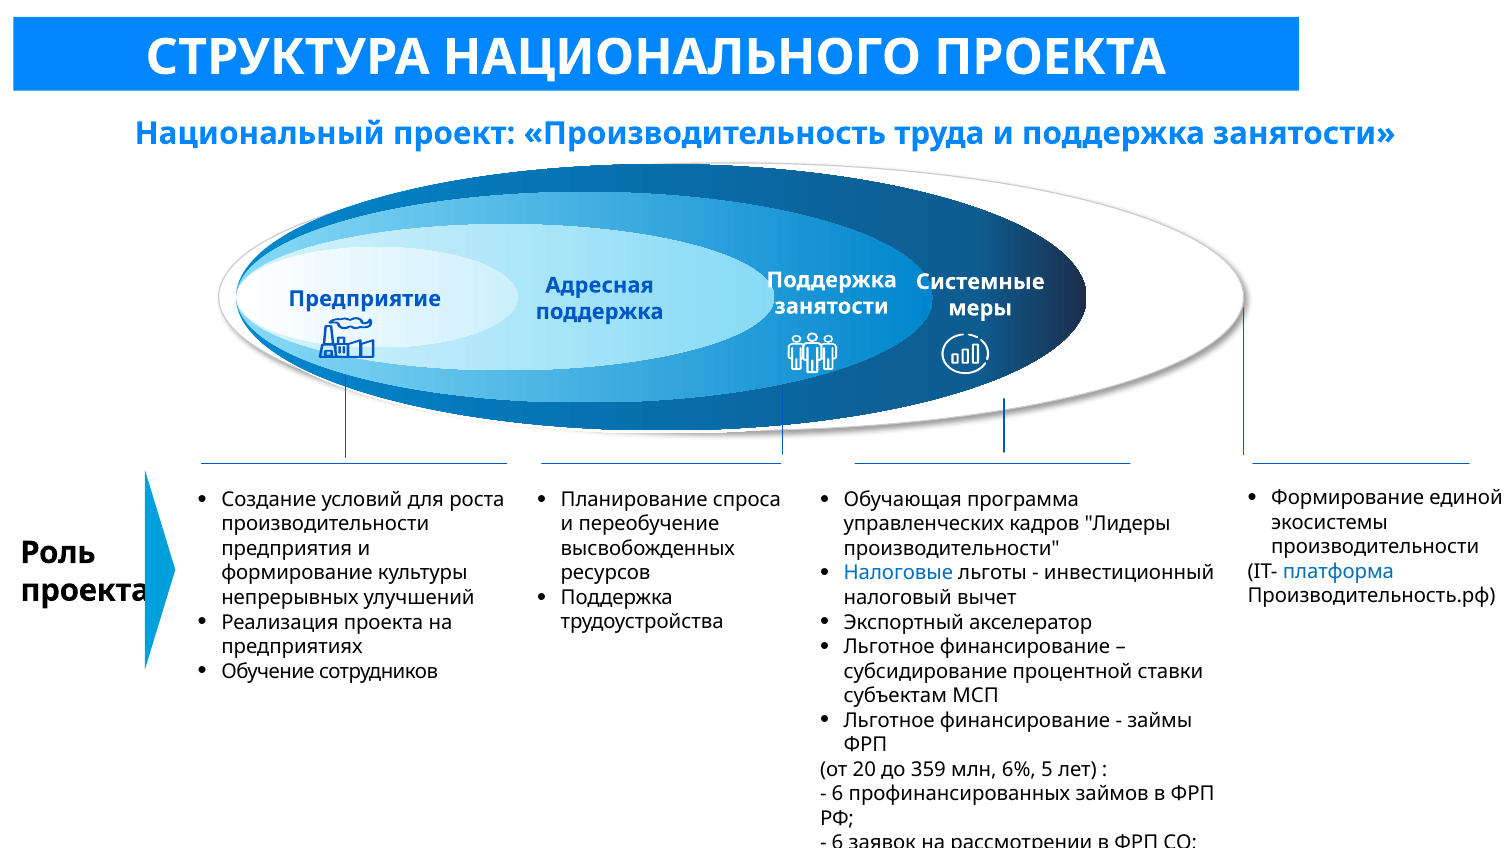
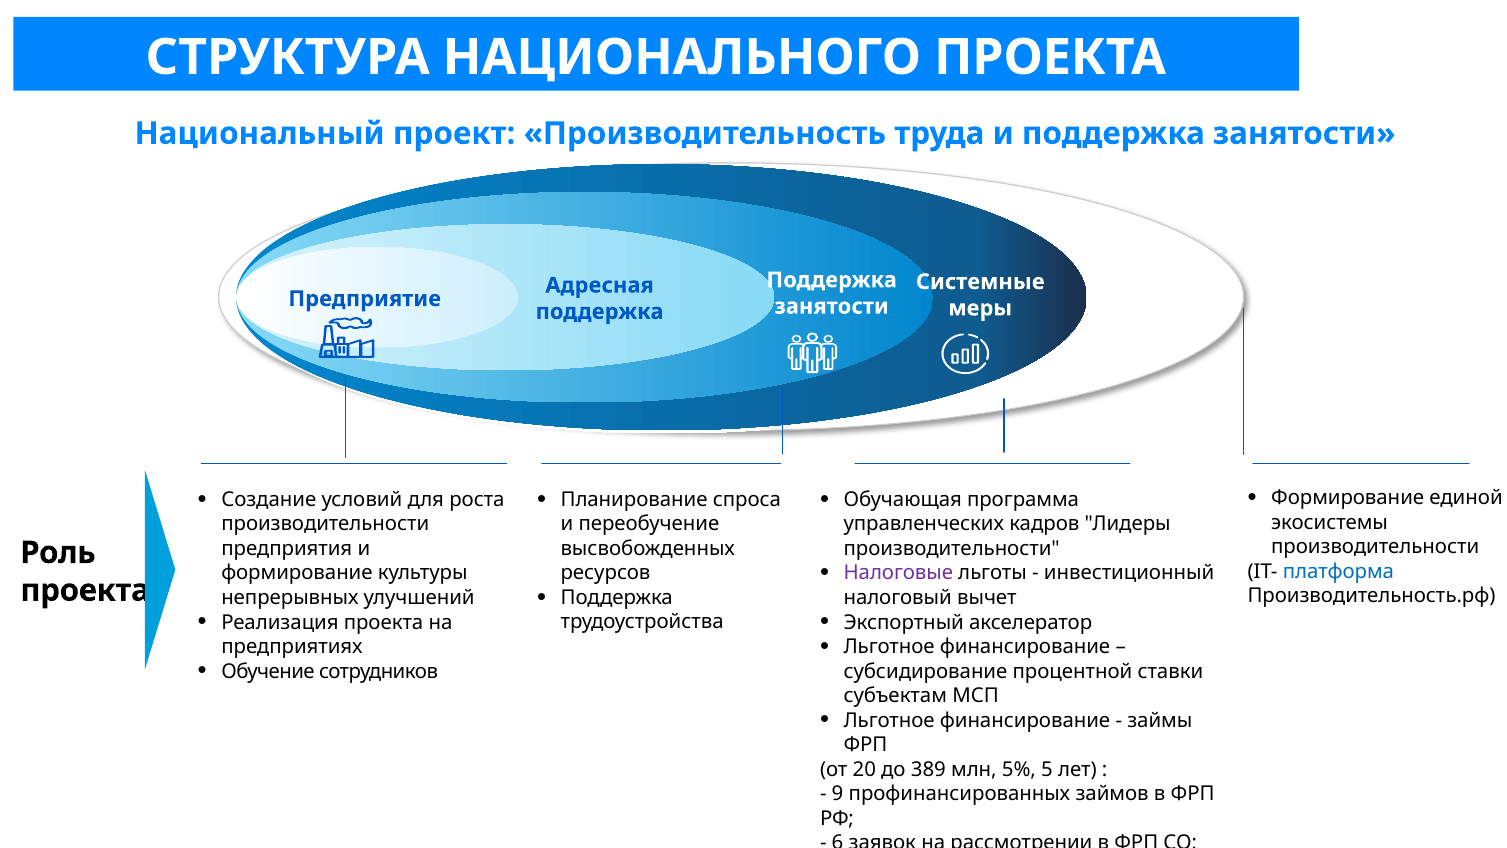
Налоговые colour: blue -> purple
359: 359 -> 389
6%: 6% -> 5%
6 at (838, 794): 6 -> 9
